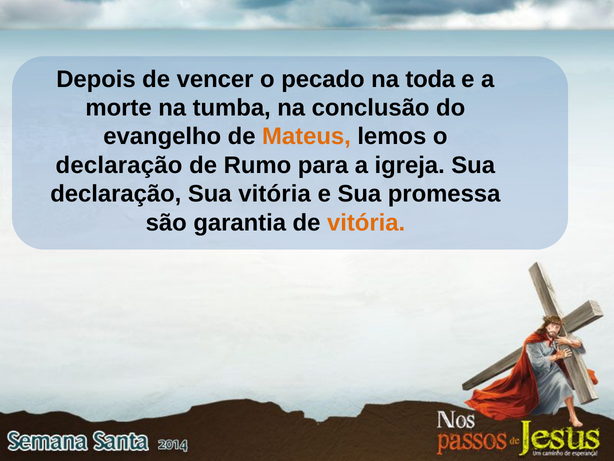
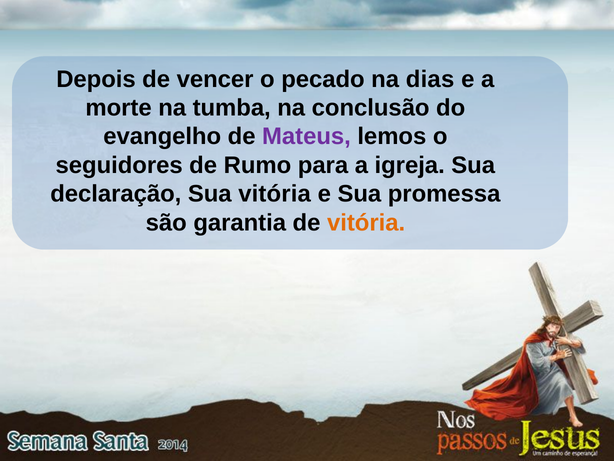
toda: toda -> dias
Mateus colour: orange -> purple
declaração at (119, 165): declaração -> seguidores
